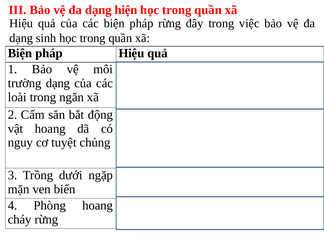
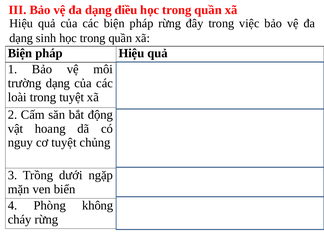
hiện: hiện -> điều
trong ngăn: ngăn -> tuyệt
Phòng hoang: hoang -> không
